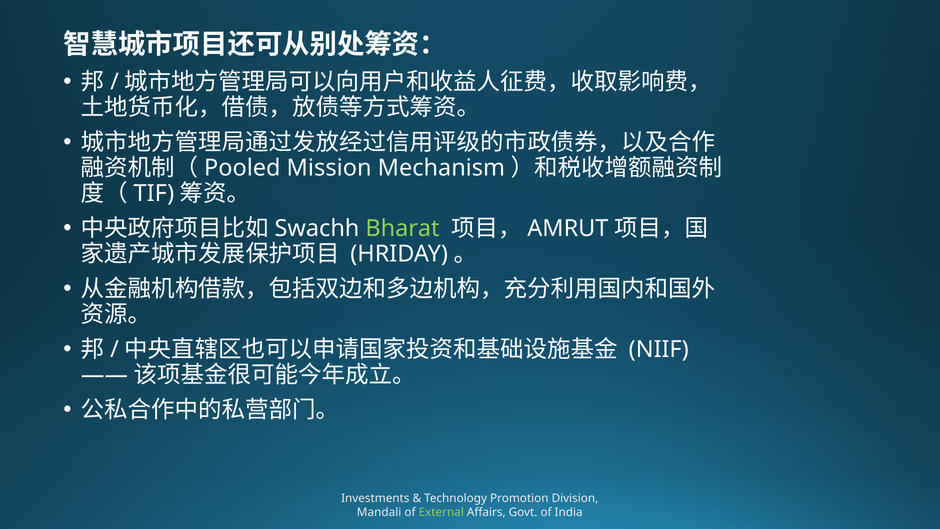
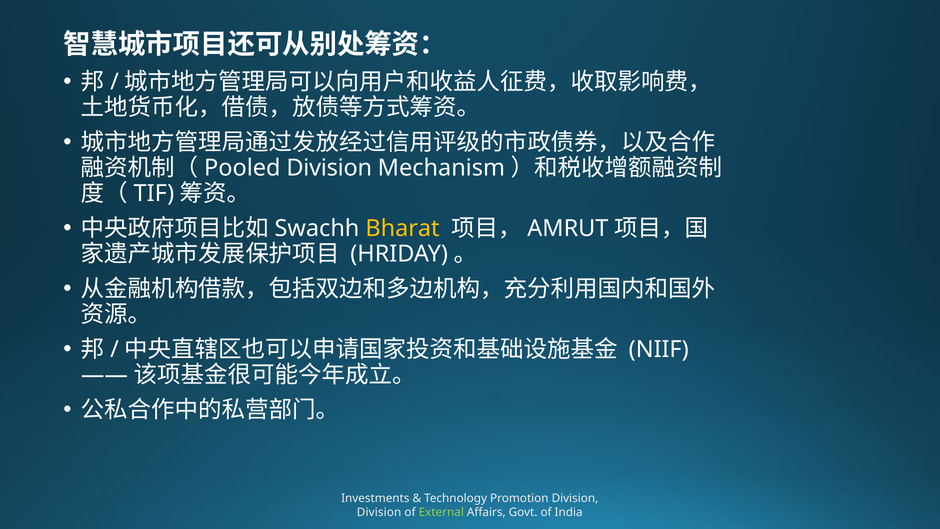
Mission at (329, 168): Mission -> Division
Bharat colour: light green -> yellow
Mandali at (379, 512): Mandali -> Division
